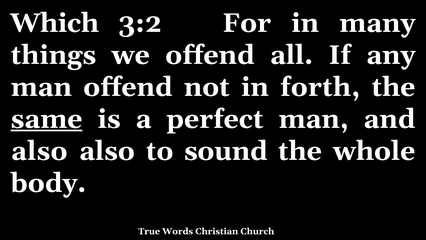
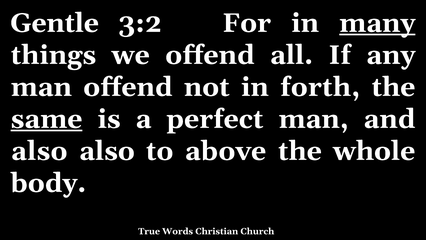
Which: Which -> Gentle
many underline: none -> present
sound: sound -> above
